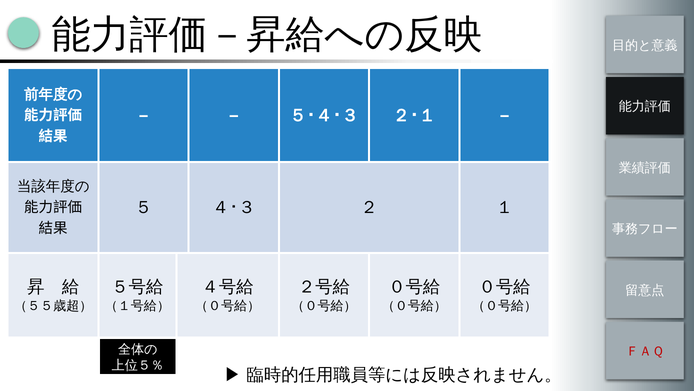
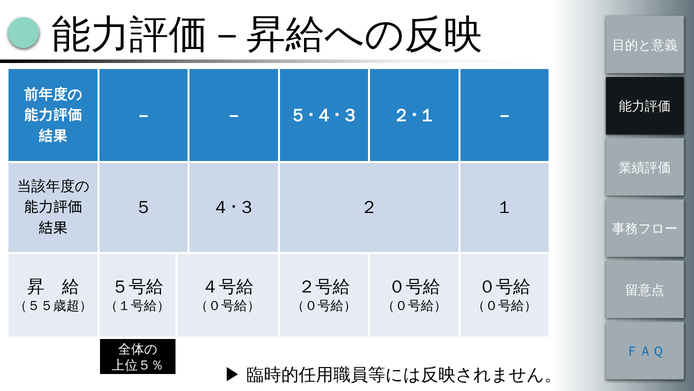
ＦＡＱ colour: red -> blue
